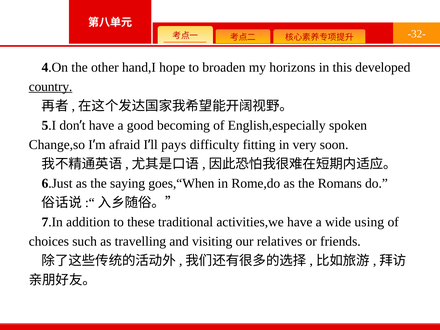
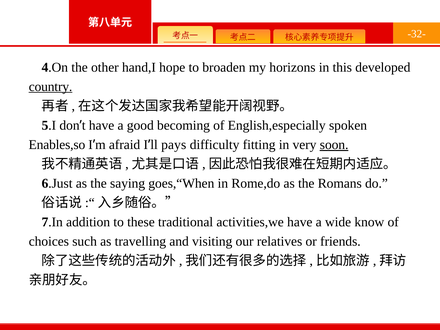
Change,so: Change,so -> Enables,so
soon underline: none -> present
using: using -> know
